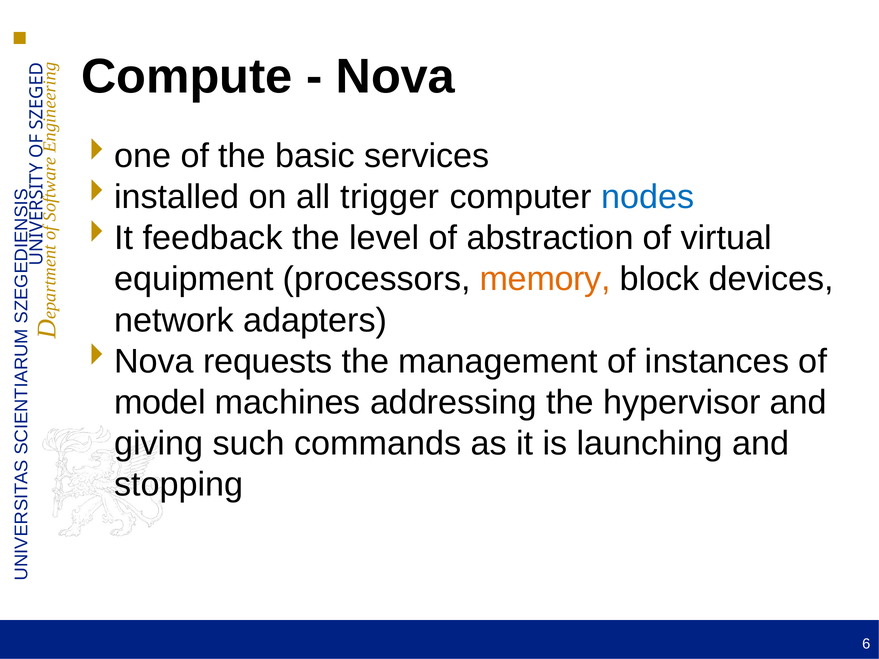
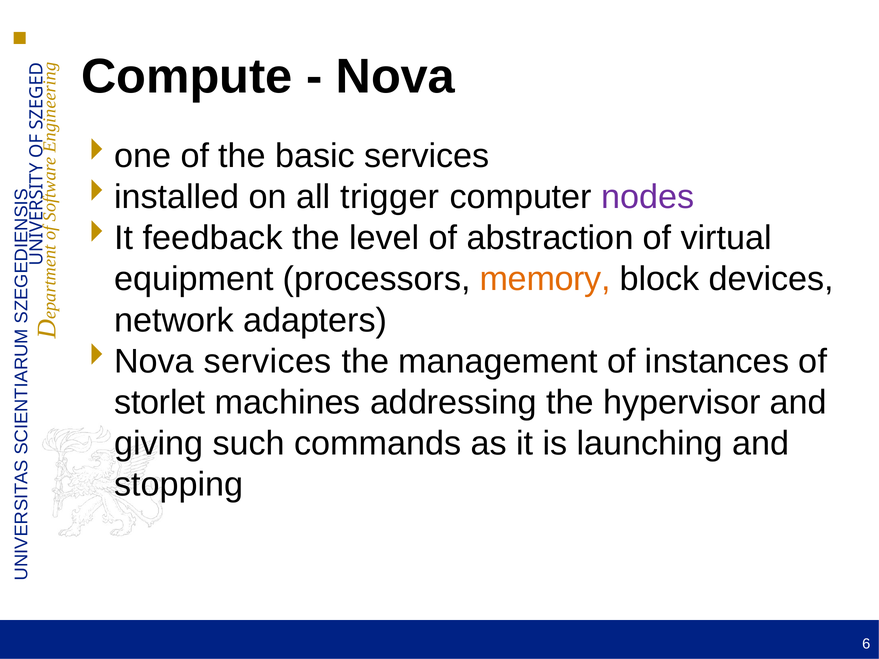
nodes colour: blue -> purple
requests at (268, 361): requests -> services
model: model -> storlet
